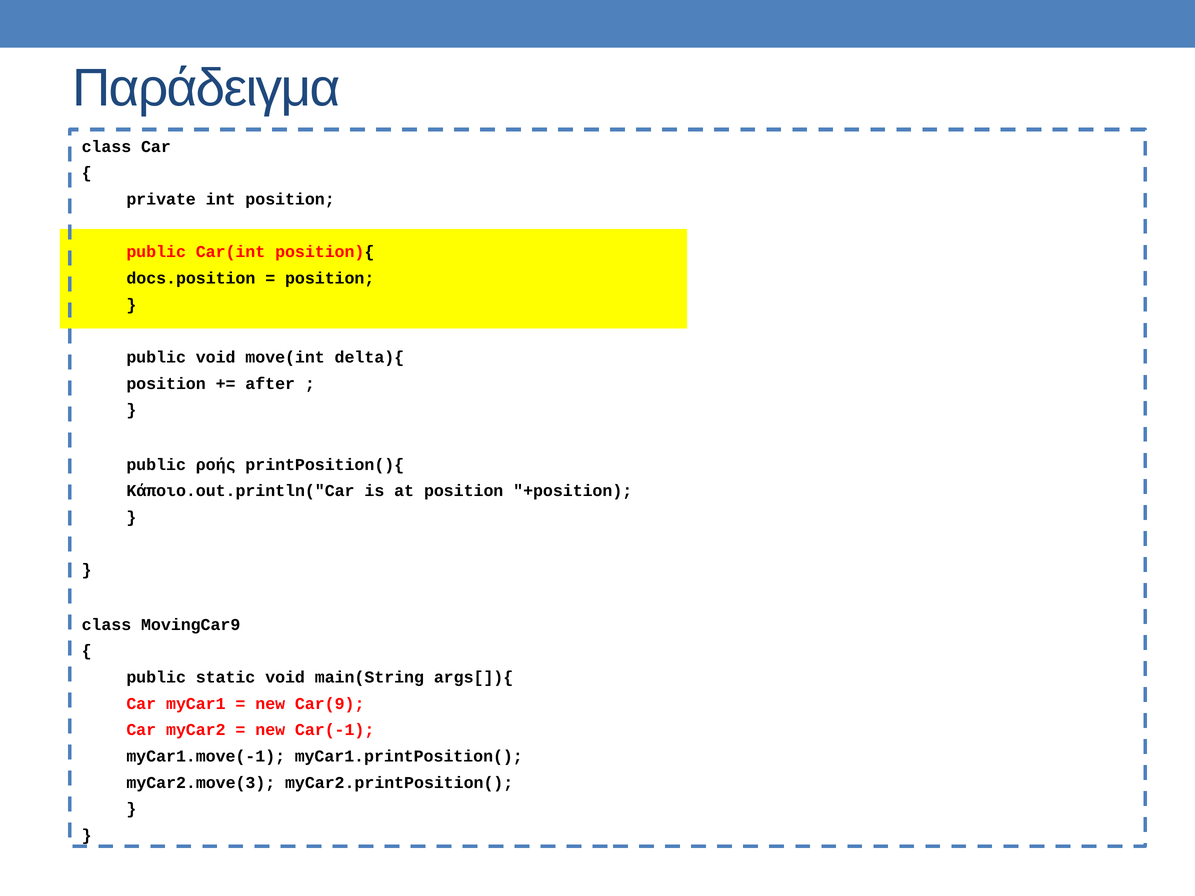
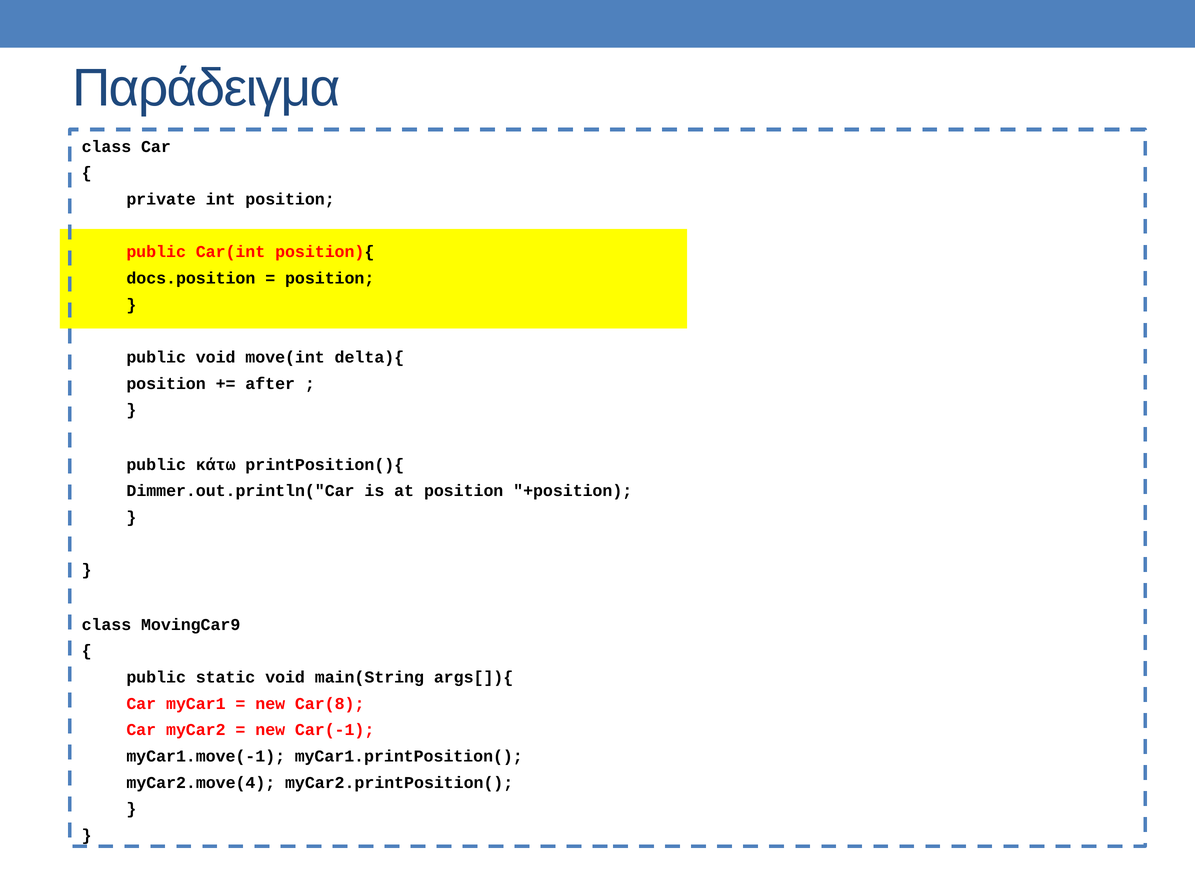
ροής: ροής -> κάτω
Κάποιο.out.println("Car: Κάποιο.out.println("Car -> Dimmer.out.println("Car
Car(9: Car(9 -> Car(8
myCar2.move(3: myCar2.move(3 -> myCar2.move(4
